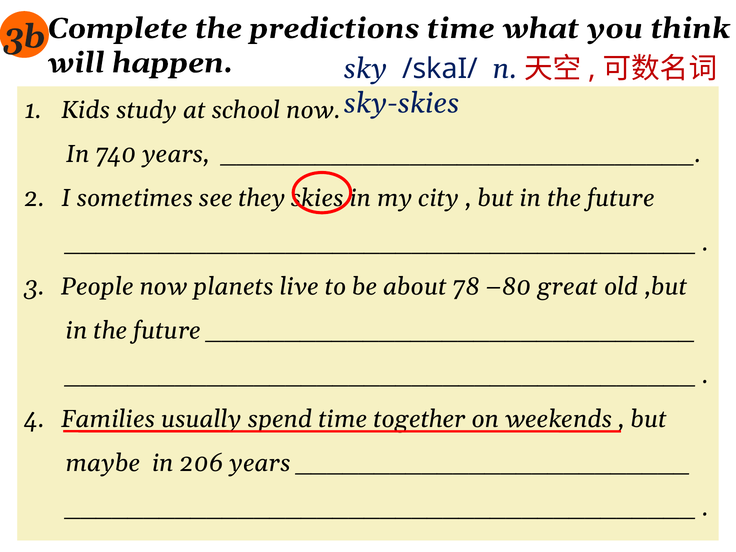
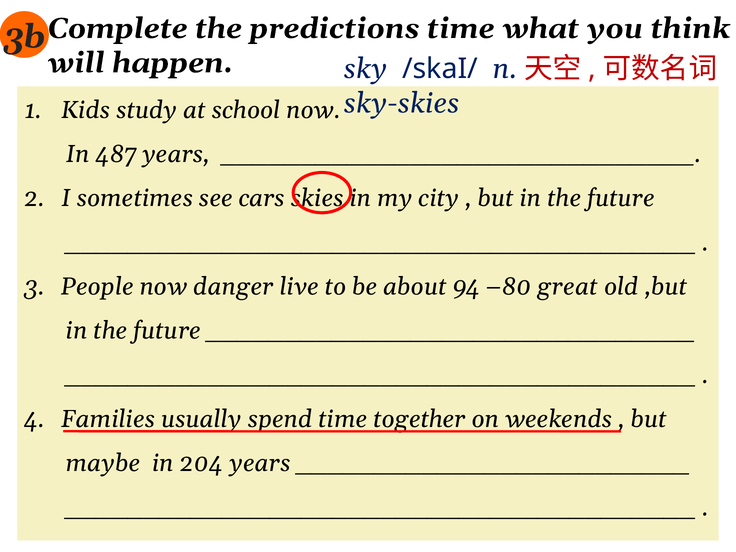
740: 740 -> 487
they: they -> cars
planets: planets -> danger
78: 78 -> 94
206: 206 -> 204
